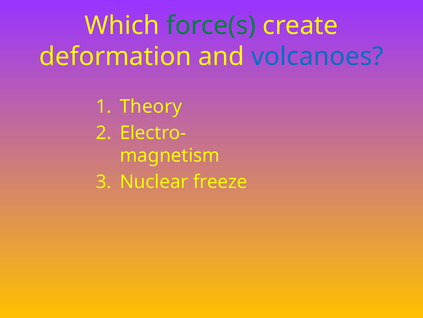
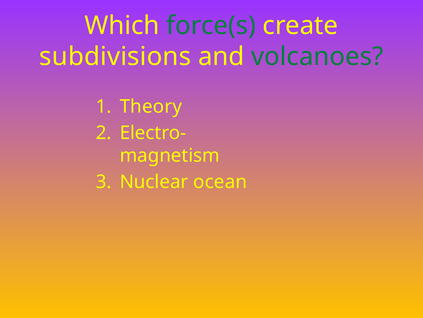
deformation: deformation -> subdivisions
volcanoes colour: blue -> green
freeze: freeze -> ocean
